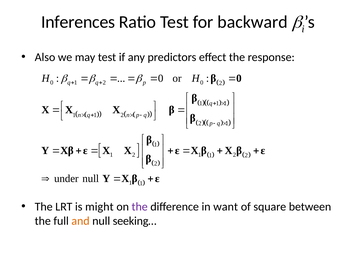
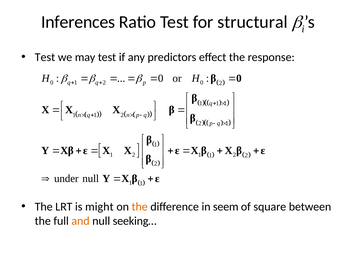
backward: backward -> structural
Also at (45, 57): Also -> Test
the at (140, 207) colour: purple -> orange
want: want -> seem
